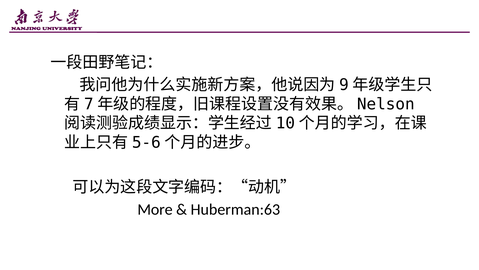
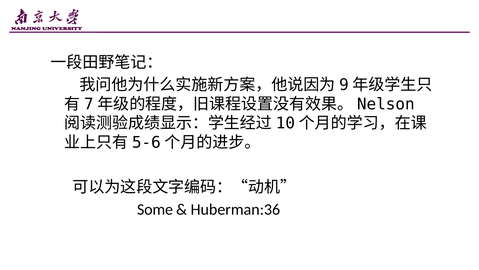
More: More -> Some
Huberman:63: Huberman:63 -> Huberman:36
